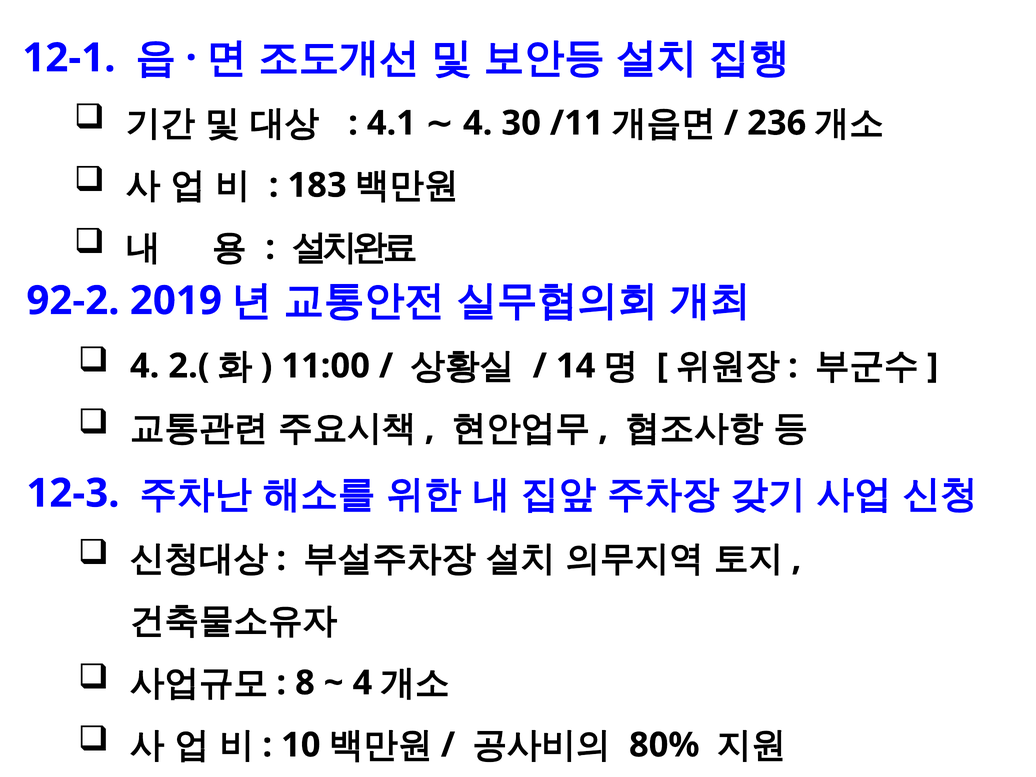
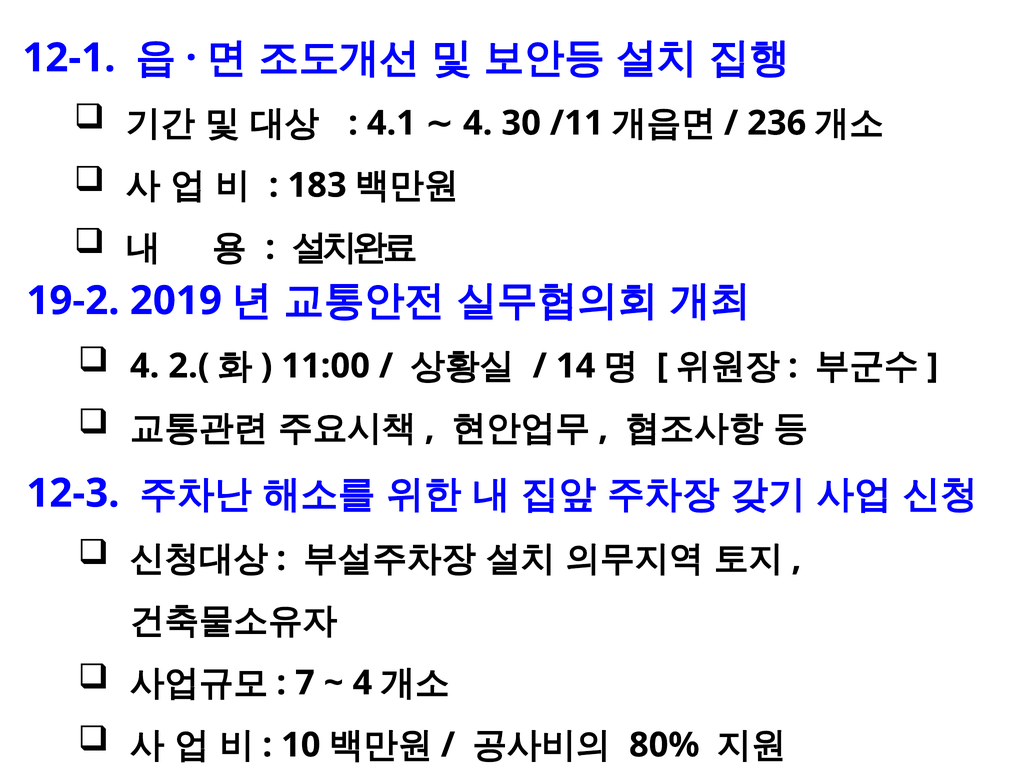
92-2: 92-2 -> 19-2
8: 8 -> 7
